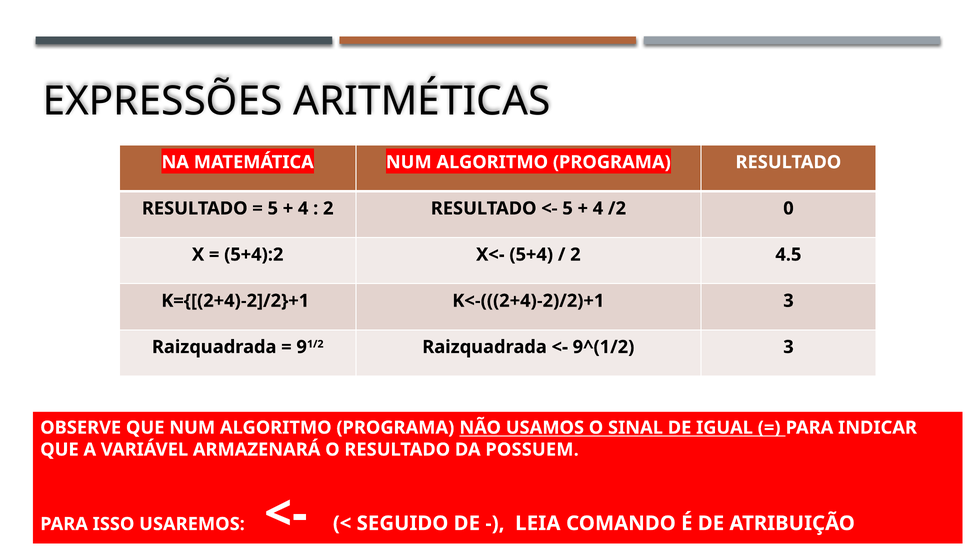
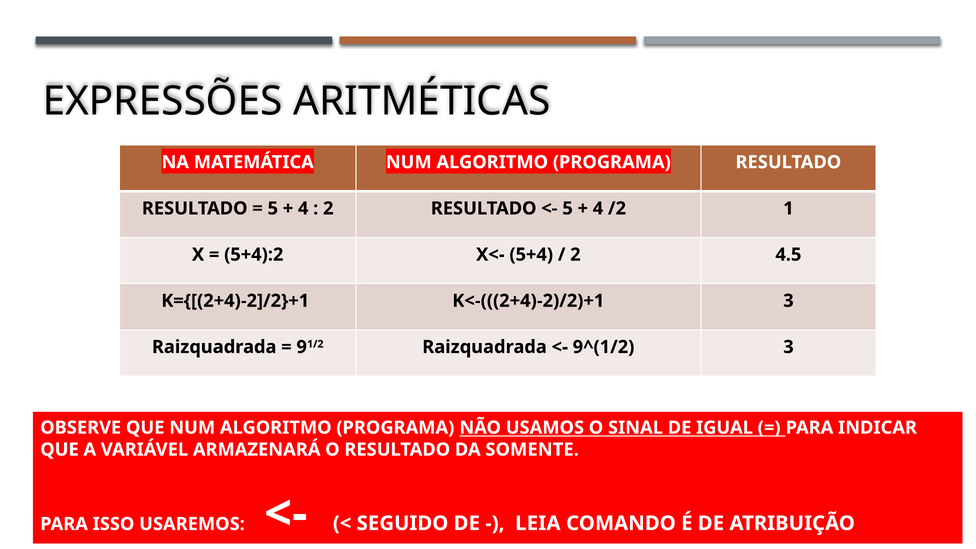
0: 0 -> 1
POSSUEM: POSSUEM -> SOMENTE
